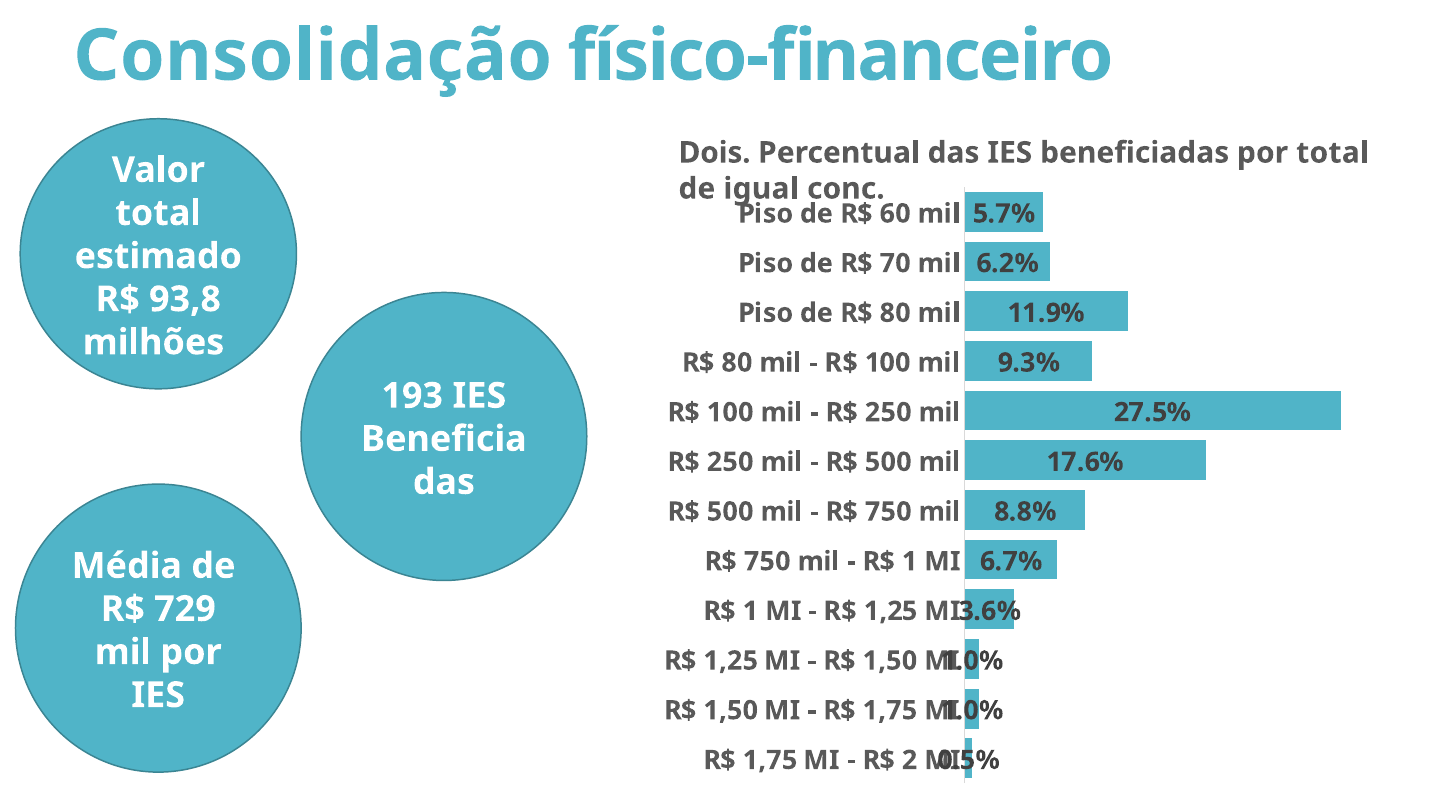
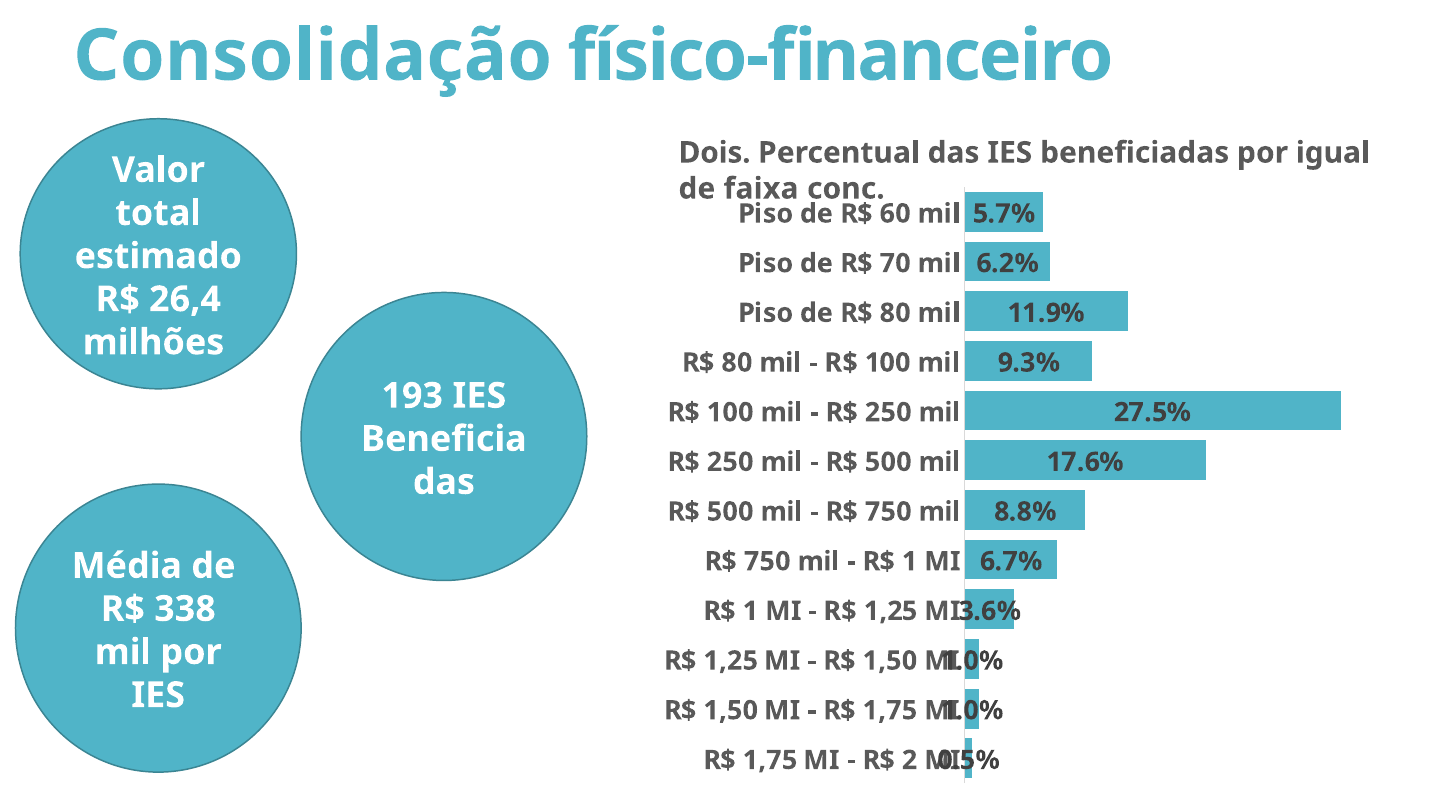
por total: total -> igual
igual: igual -> faixa
93,8: 93,8 -> 26,4
729: 729 -> 338
